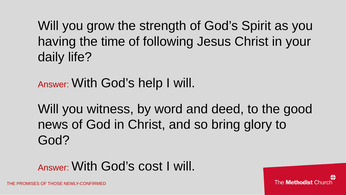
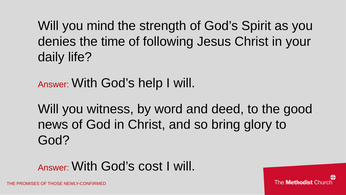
grow: grow -> mind
having: having -> denies
